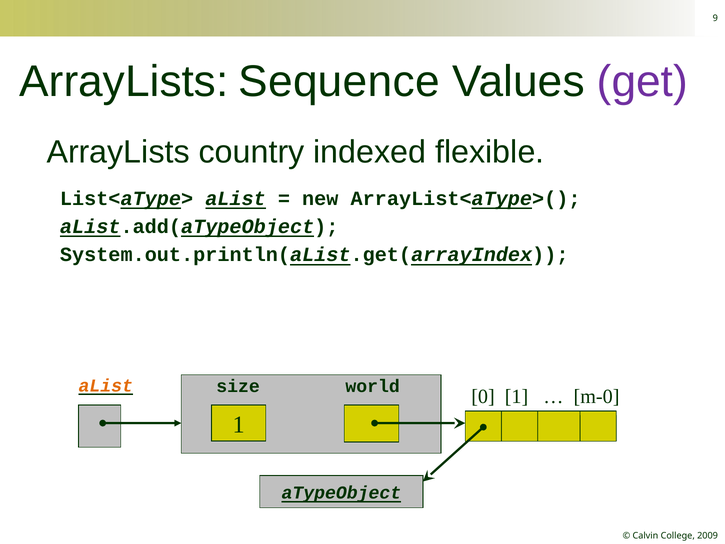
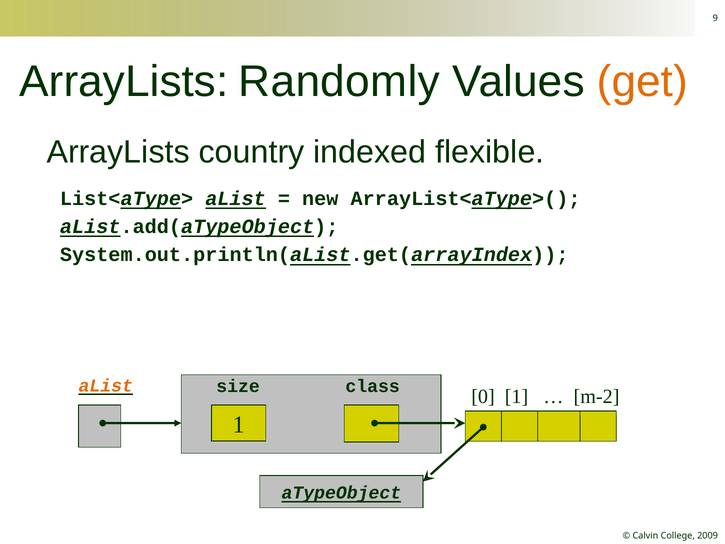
Sequence: Sequence -> Randomly
get colour: purple -> orange
world: world -> class
m-0: m-0 -> m-2
